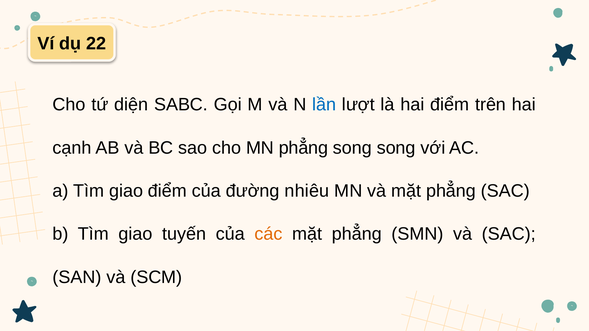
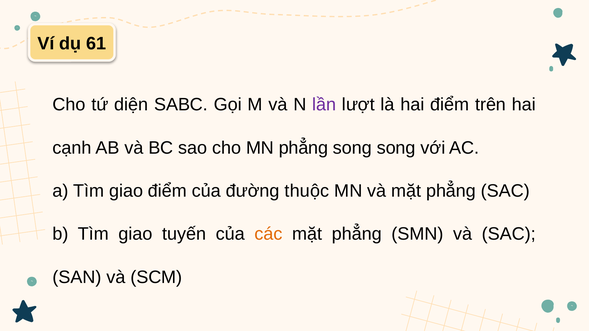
22: 22 -> 61
lần colour: blue -> purple
nhiêu: nhiêu -> thuộc
